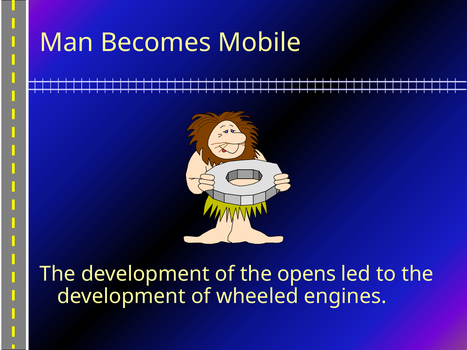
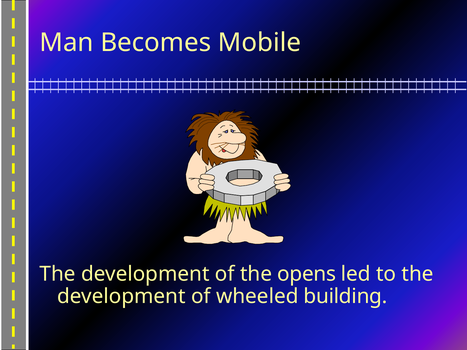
engines: engines -> building
